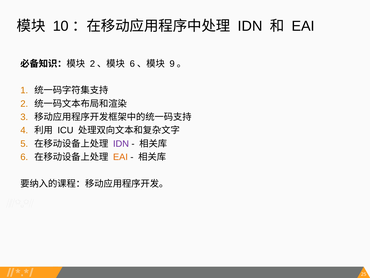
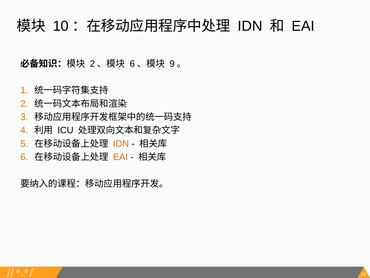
IDN at (121, 144) colour: purple -> orange
